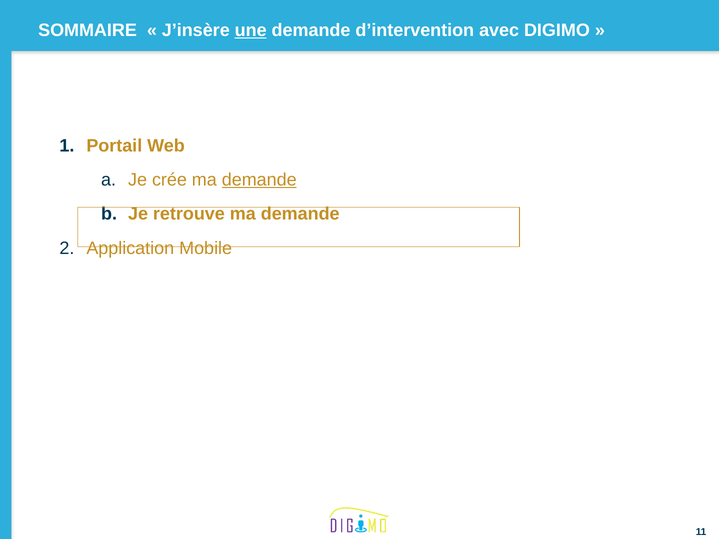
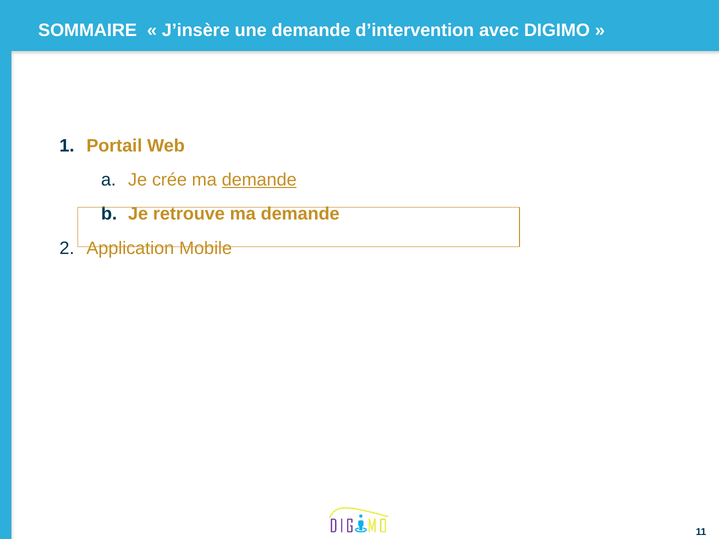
une underline: present -> none
